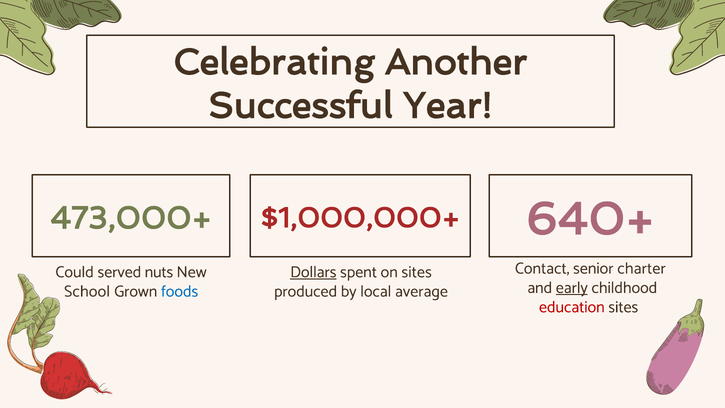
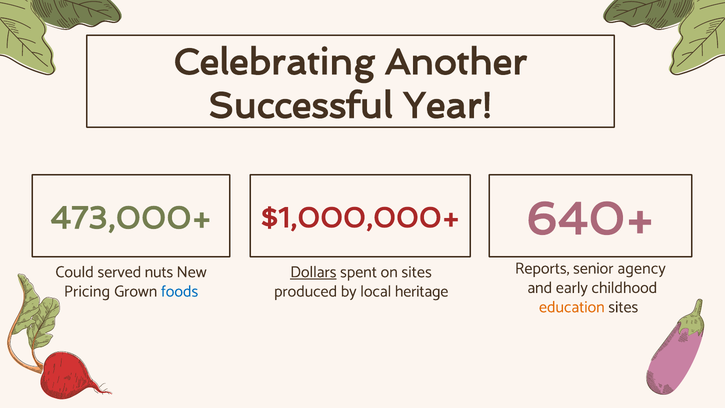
Contact: Contact -> Reports
charter: charter -> agency
early underline: present -> none
School: School -> Pricing
average: average -> heritage
education colour: red -> orange
